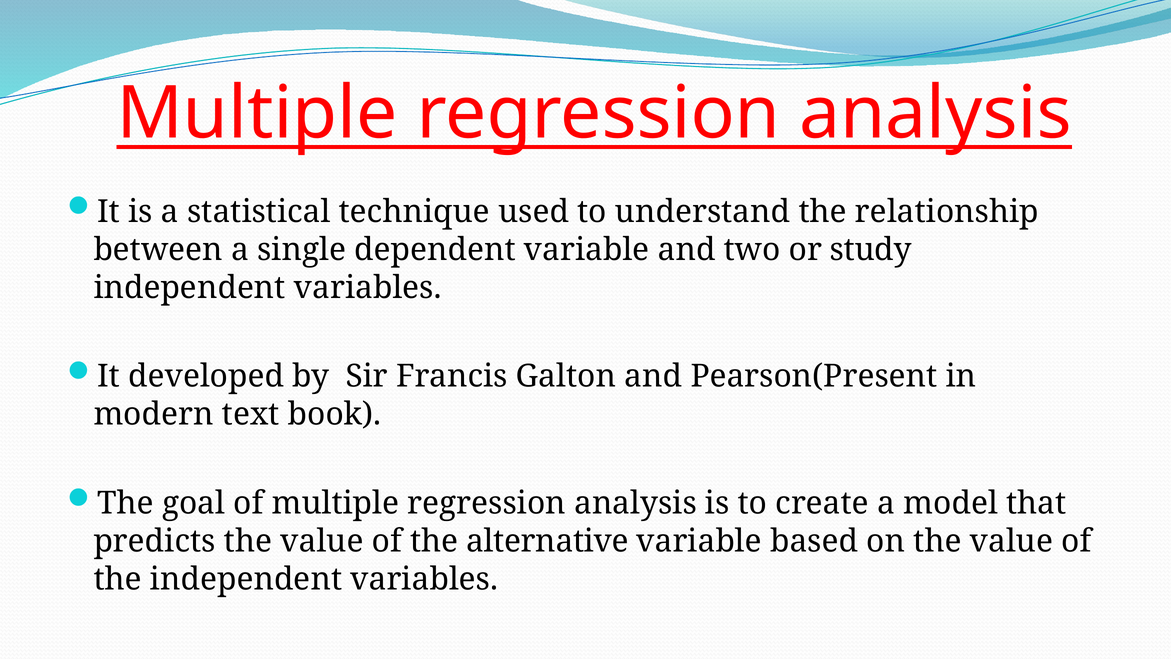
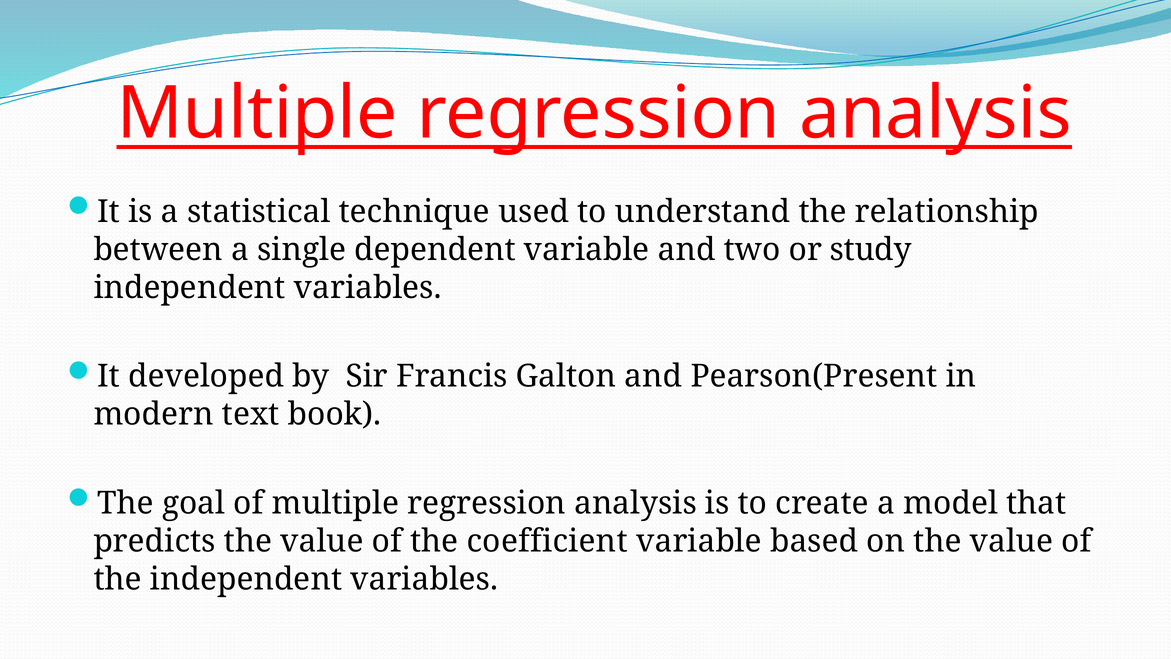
alternative: alternative -> coefficient
